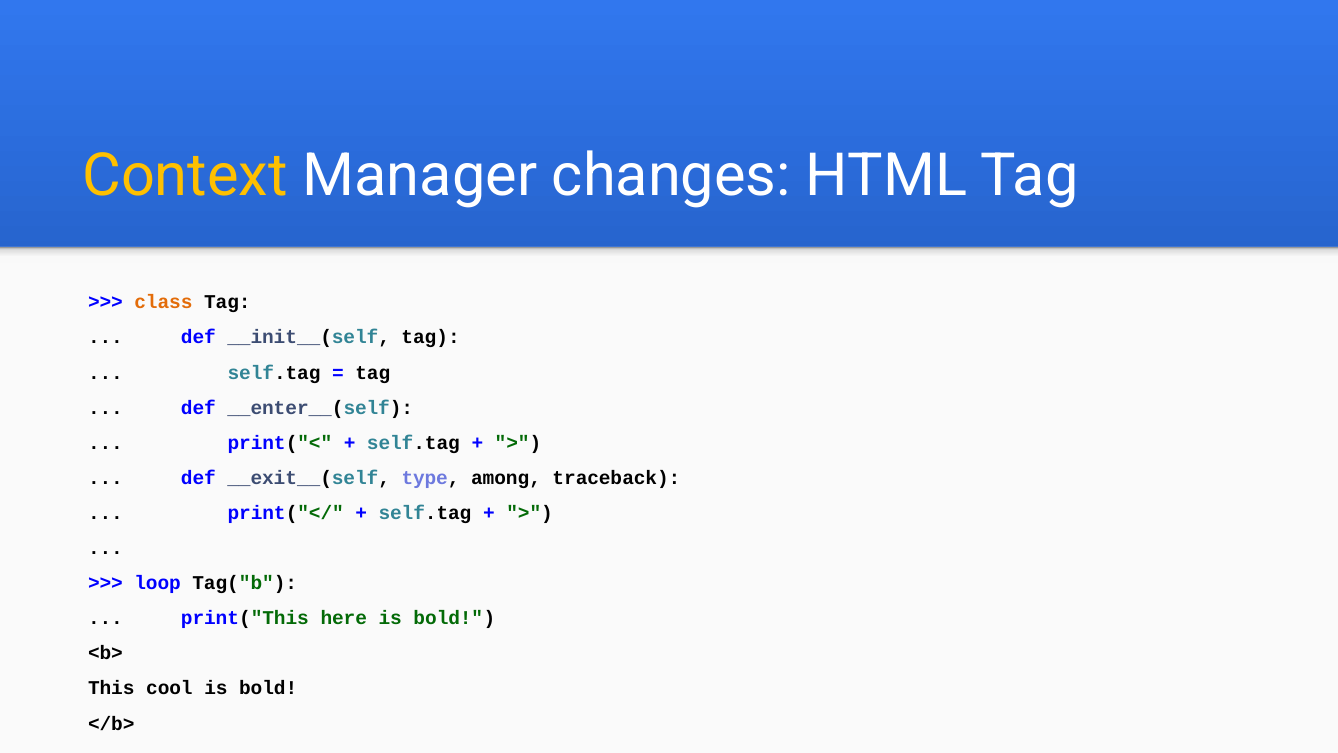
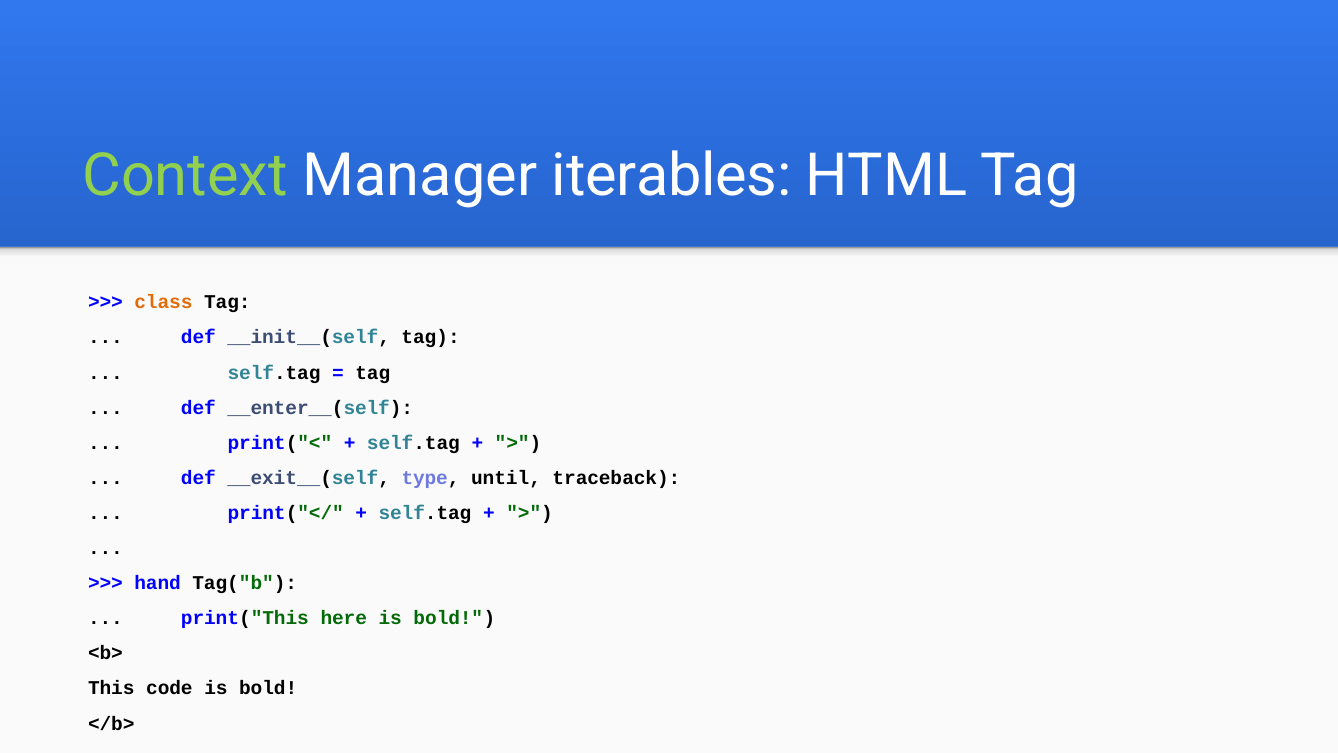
Context colour: yellow -> light green
changes: changes -> iterables
among: among -> until
loop: loop -> hand
cool: cool -> code
